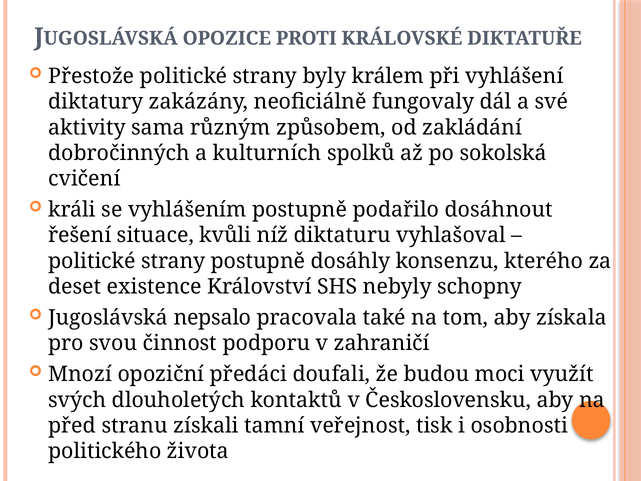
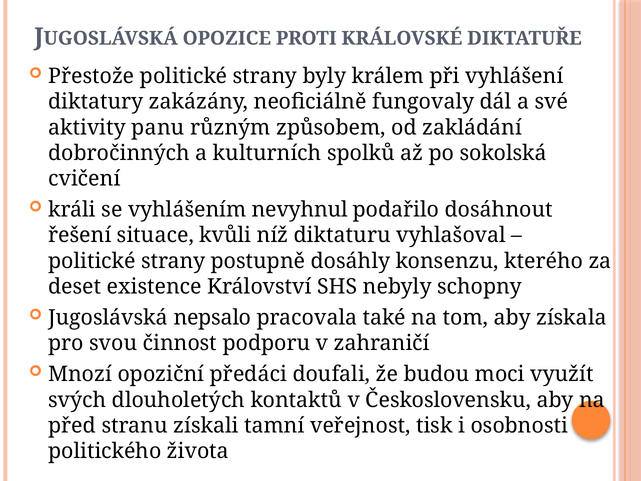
sama: sama -> panu
vyhlášením postupně: postupně -> nevyhnul
